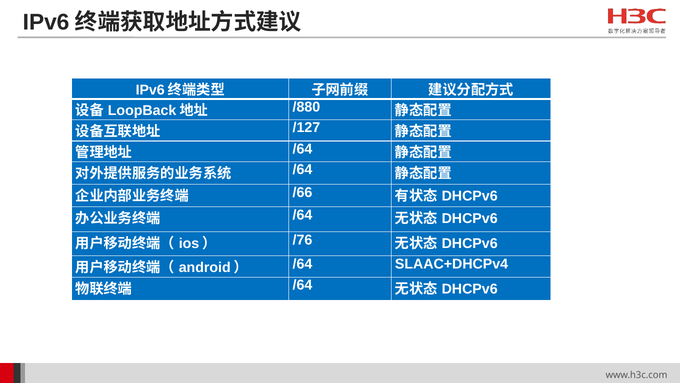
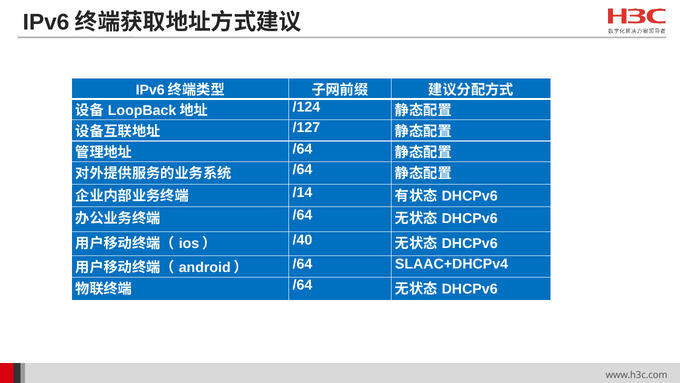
/880: /880 -> /124
/66: /66 -> /14
/76: /76 -> /40
